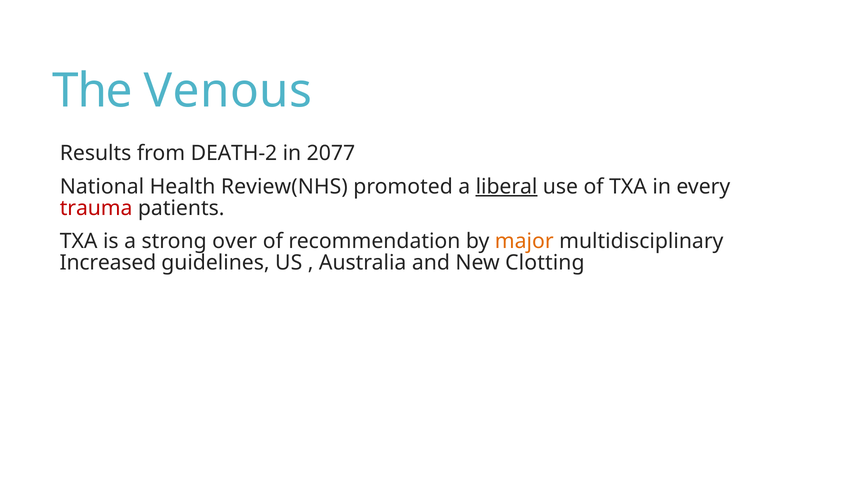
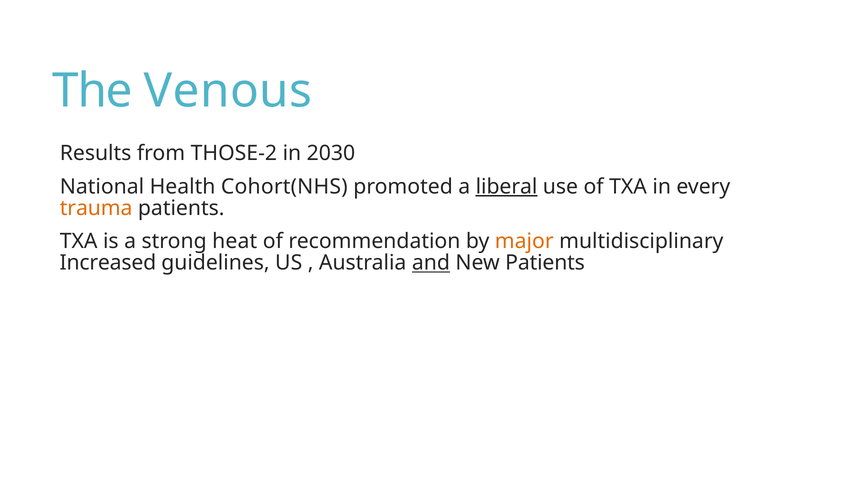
DEATH-2: DEATH-2 -> THOSE-2
2077: 2077 -> 2030
Review(NHS: Review(NHS -> Cohort(NHS
trauma colour: red -> orange
over: over -> heat
and underline: none -> present
New Clotting: Clotting -> Patients
